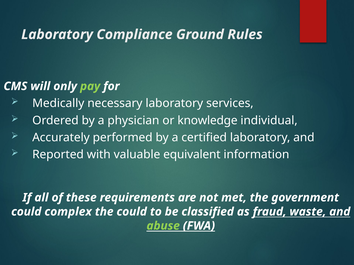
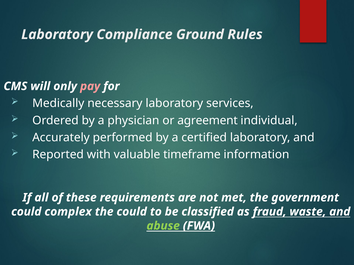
pay colour: light green -> pink
knowledge: knowledge -> agreement
equivalent: equivalent -> timeframe
